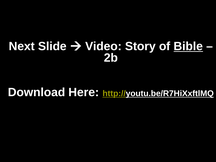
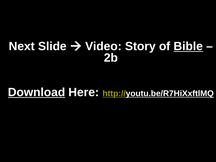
Download underline: none -> present
